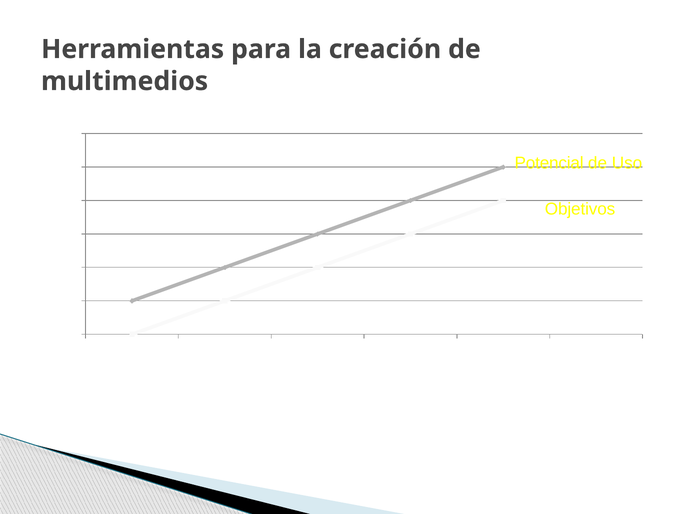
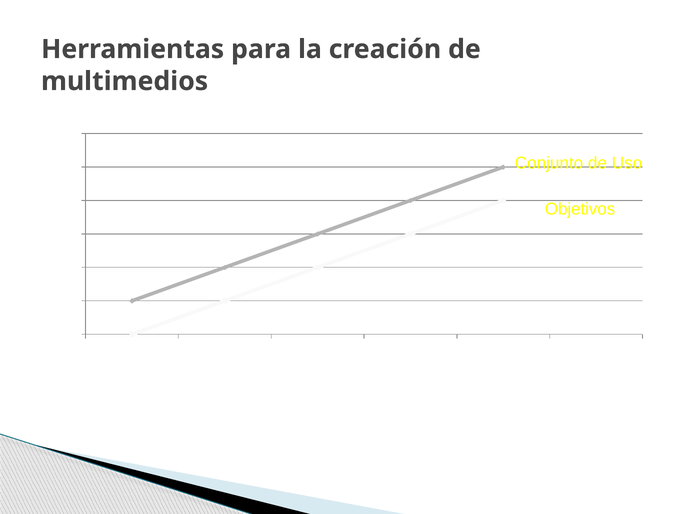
Potencial: Potencial -> Conjunto
